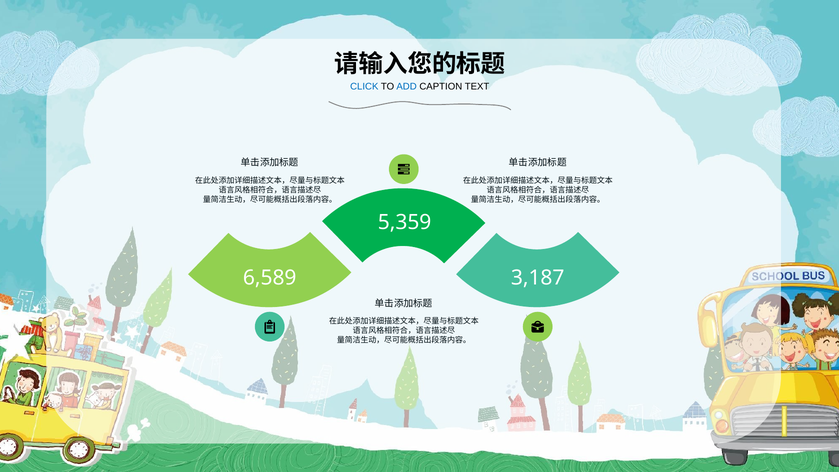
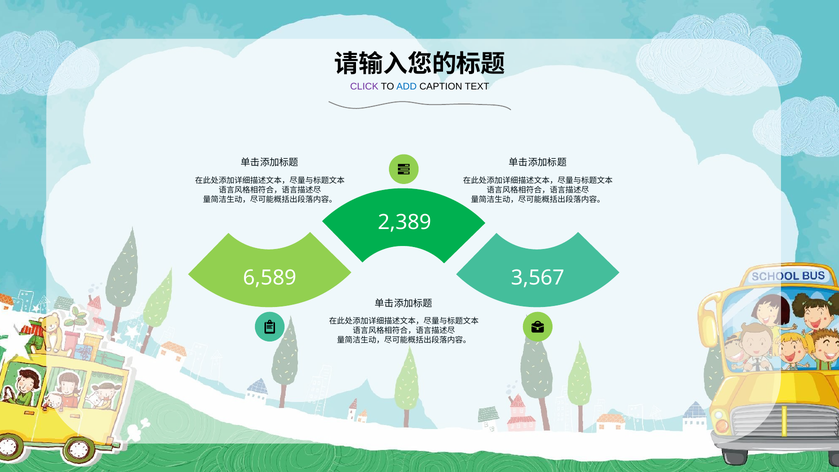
CLICK colour: blue -> purple
5,359: 5,359 -> 2,389
3,187: 3,187 -> 3,567
